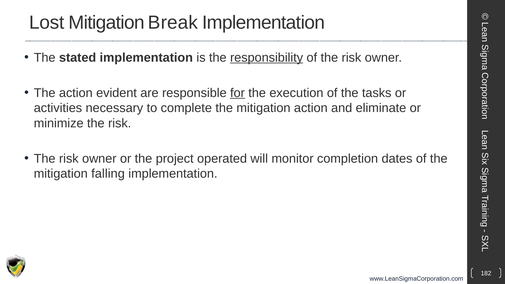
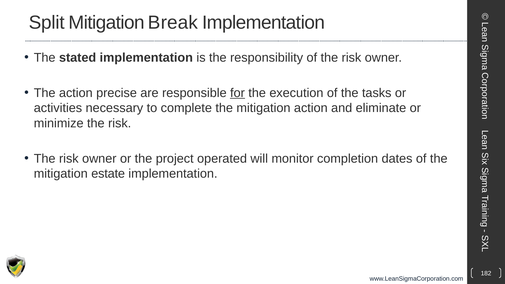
Lost: Lost -> Split
responsibility underline: present -> none
evident: evident -> precise
falling: falling -> estate
